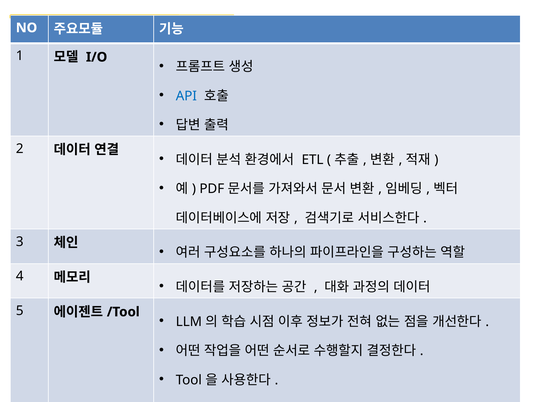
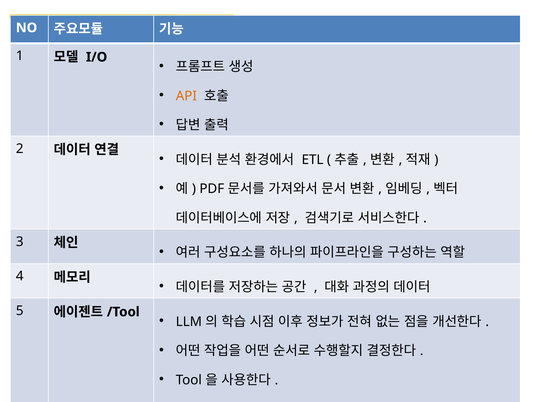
API colour: blue -> orange
